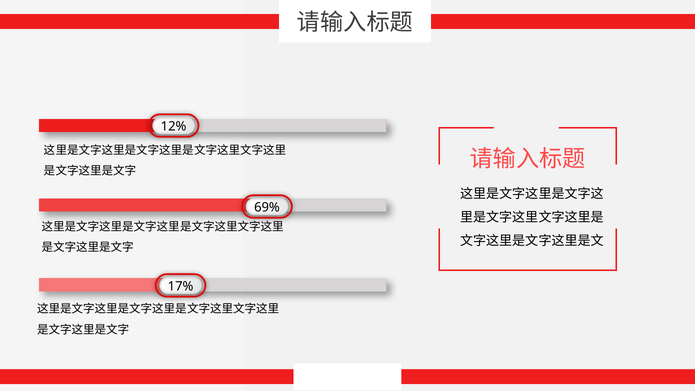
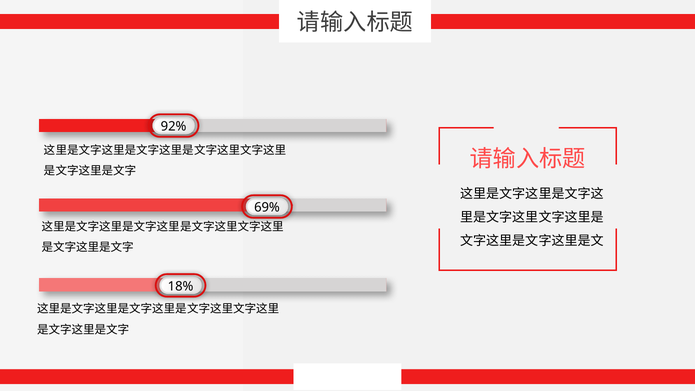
12%: 12% -> 92%
17%: 17% -> 18%
